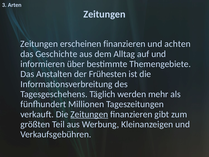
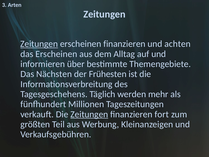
Zeitungen at (39, 44) underline: none -> present
das Geschichte: Geschichte -> Erscheinen
Anstalten: Anstalten -> Nächsten
gibt: gibt -> fort
